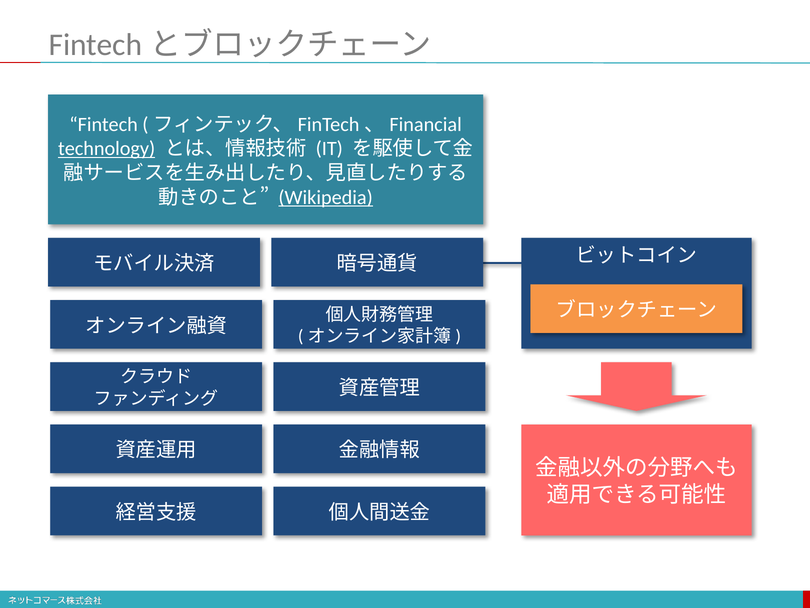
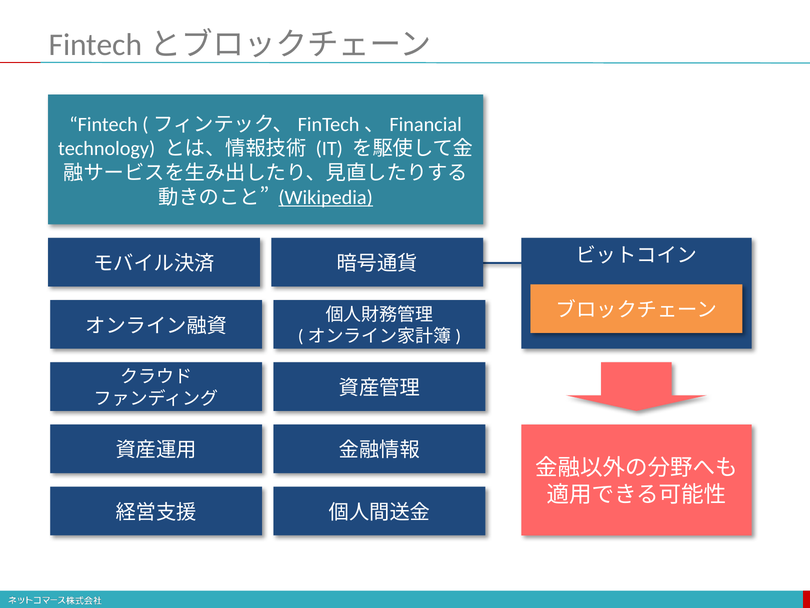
technology underline: present -> none
